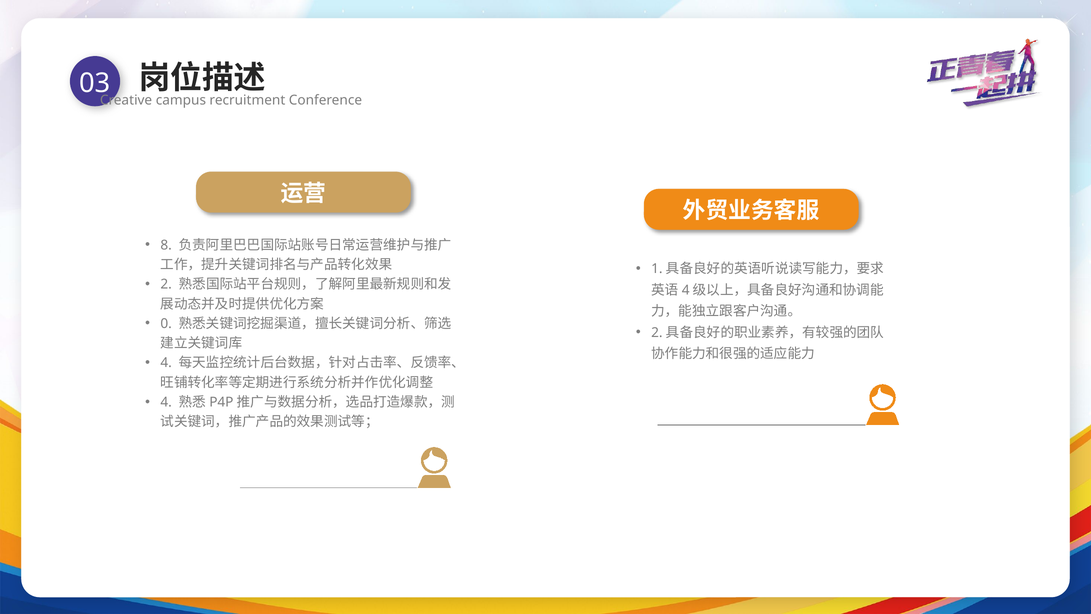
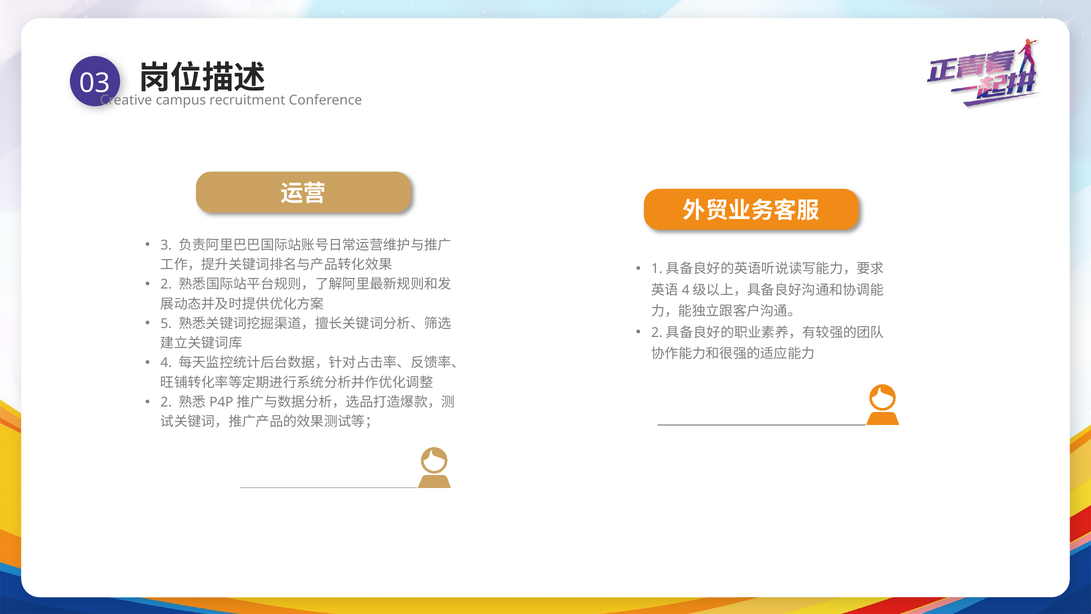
8: 8 -> 3
0: 0 -> 5
4 at (166, 402): 4 -> 2
